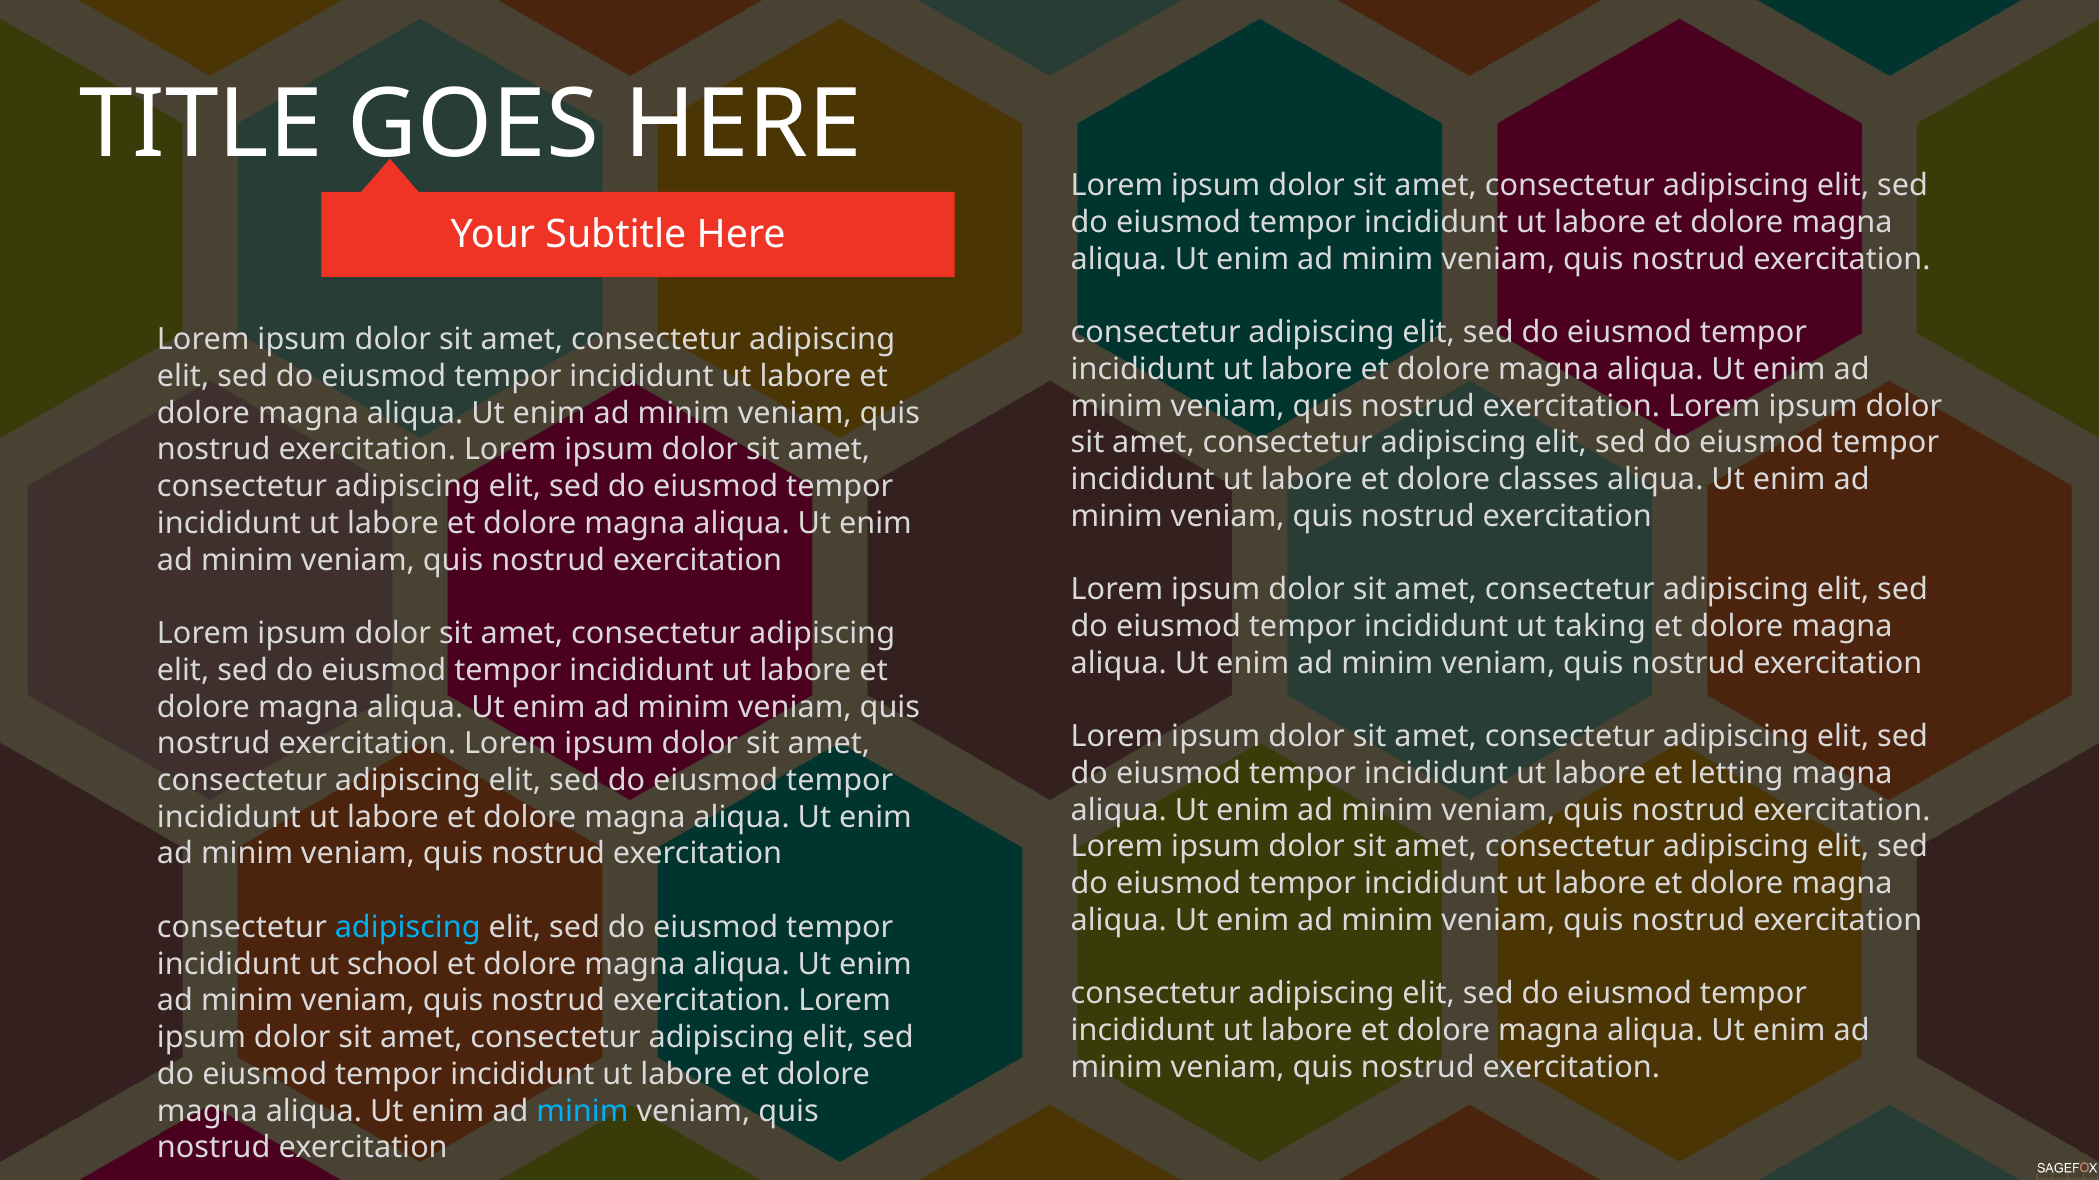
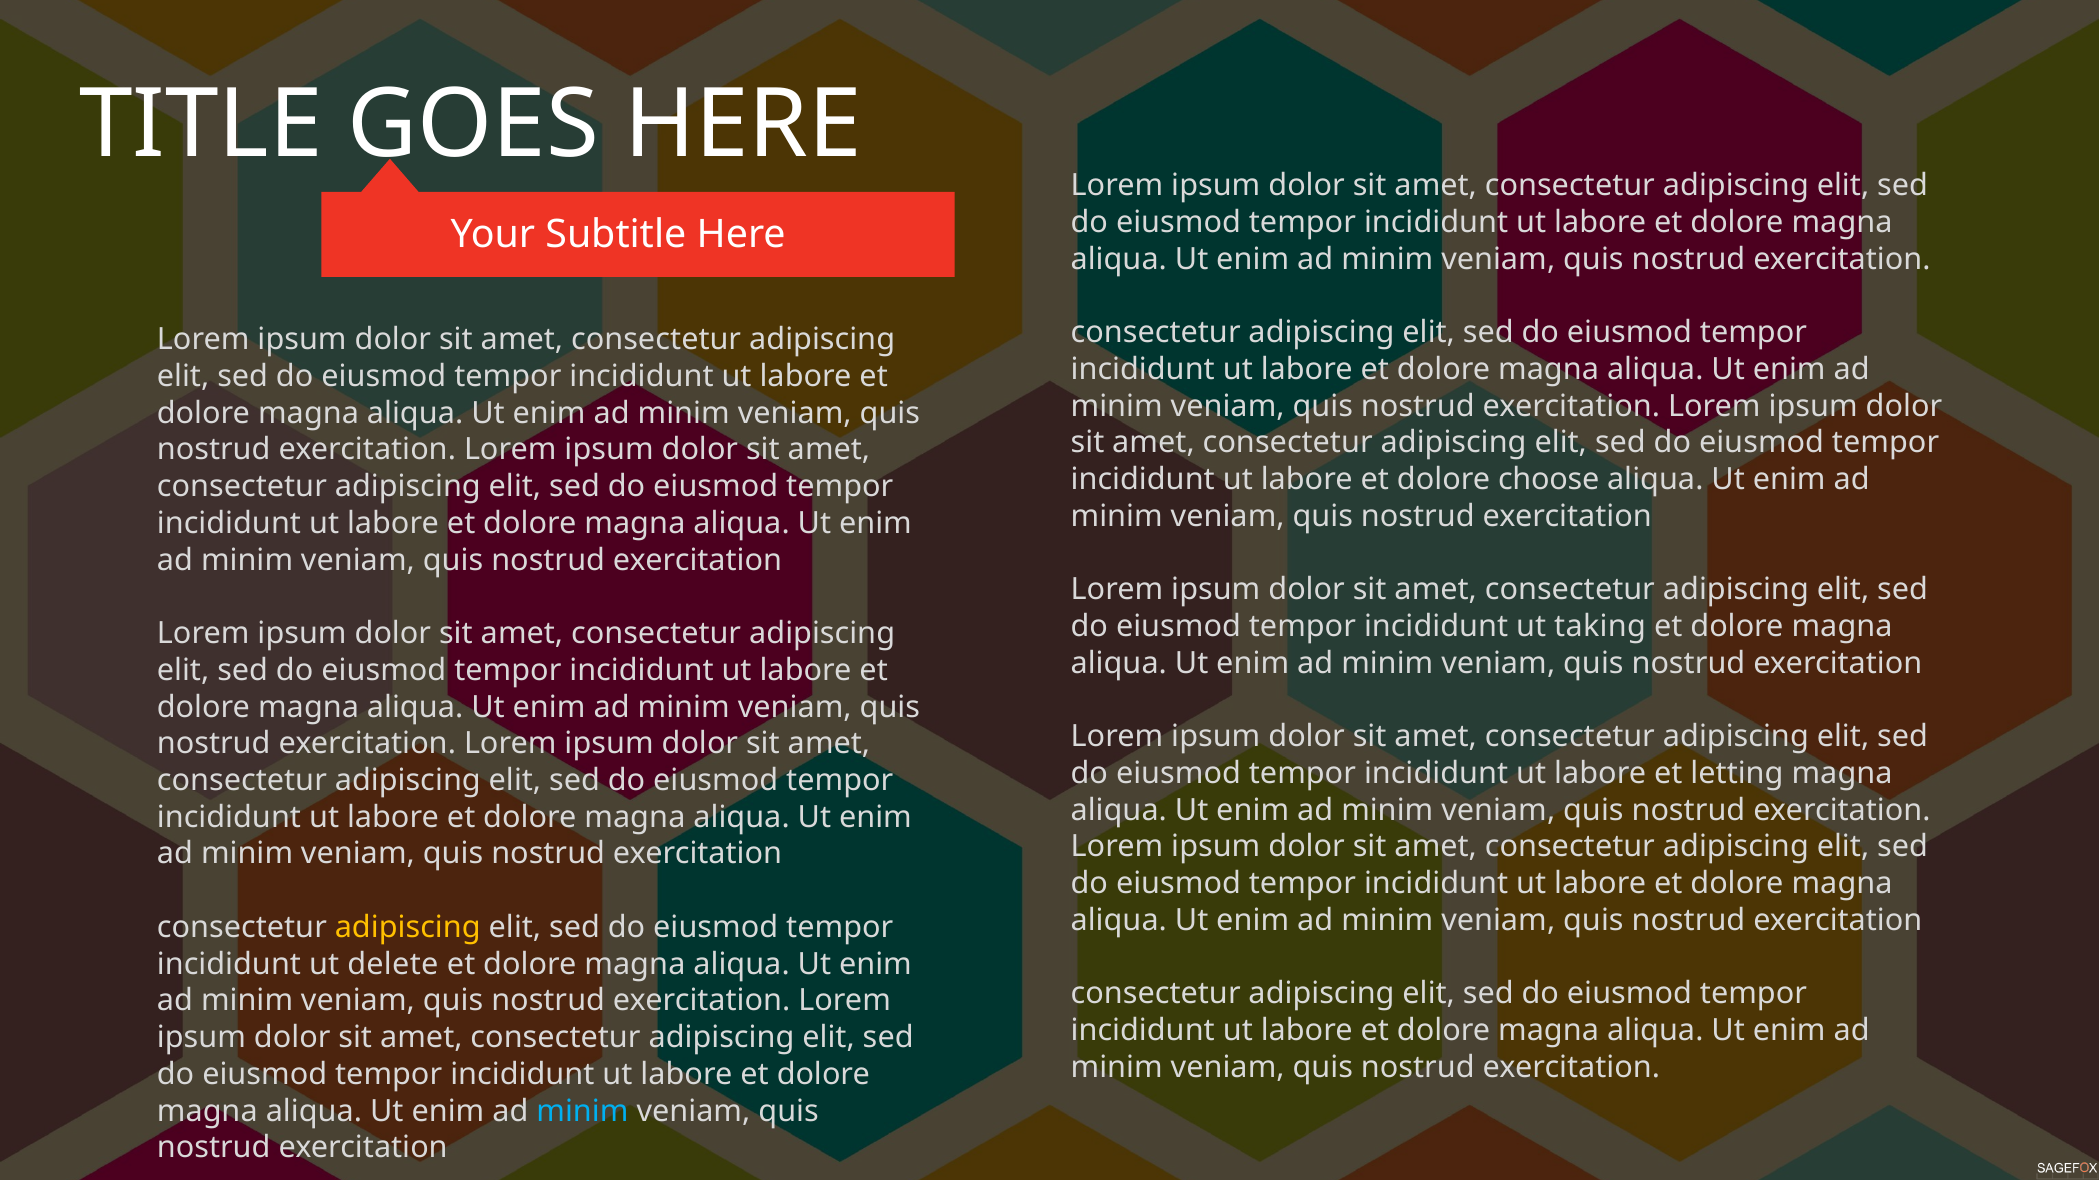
classes: classes -> choose
adipiscing at (408, 928) colour: light blue -> yellow
school: school -> delete
